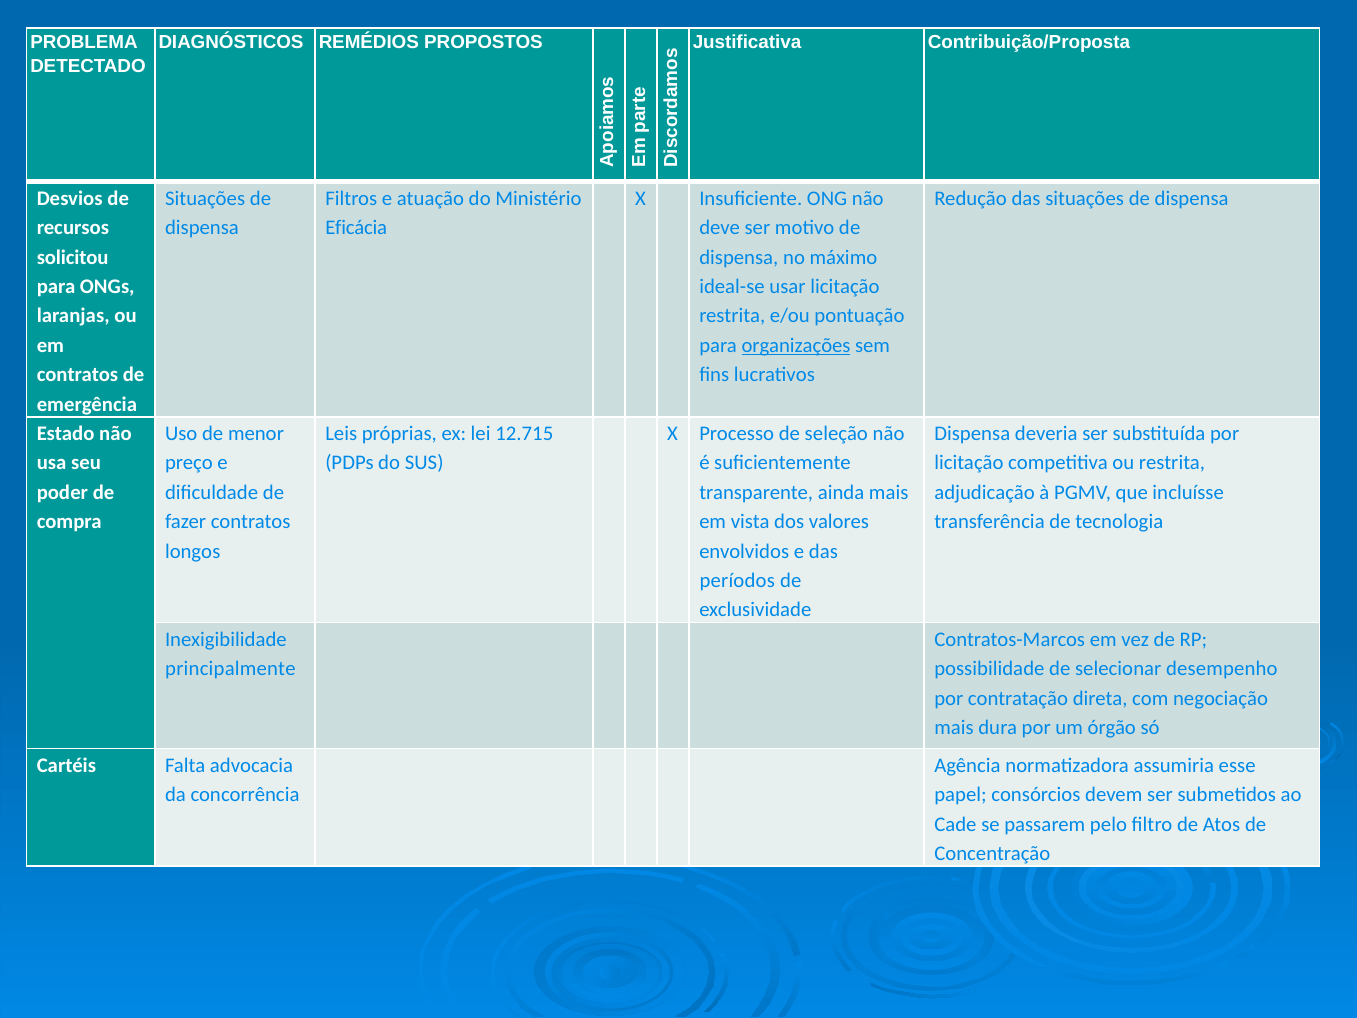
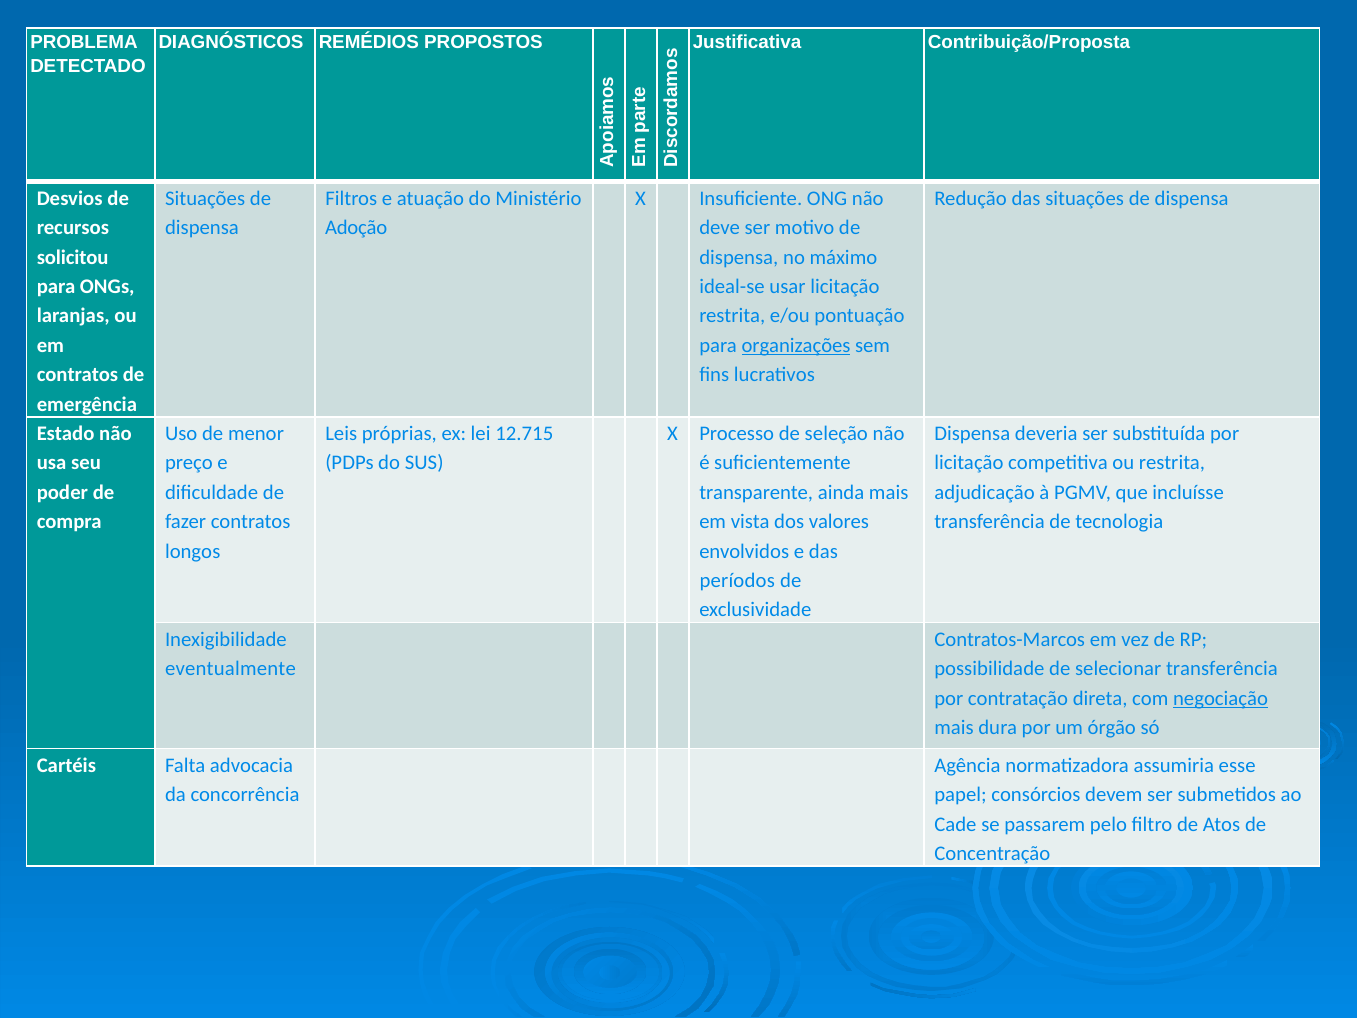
Eficácia: Eficácia -> Adoção
principalmente: principalmente -> eventualmente
selecionar desempenho: desempenho -> transferência
negociação underline: none -> present
